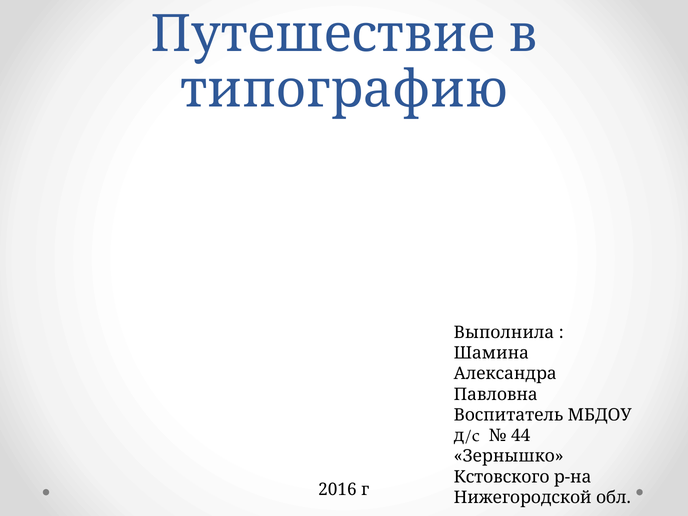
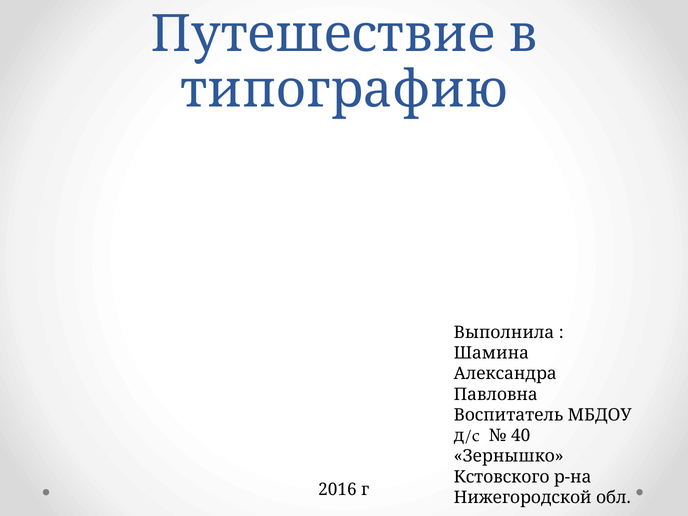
44: 44 -> 40
